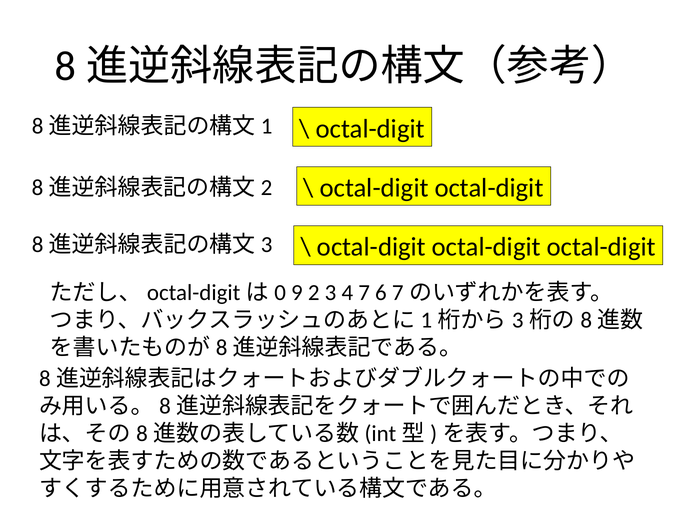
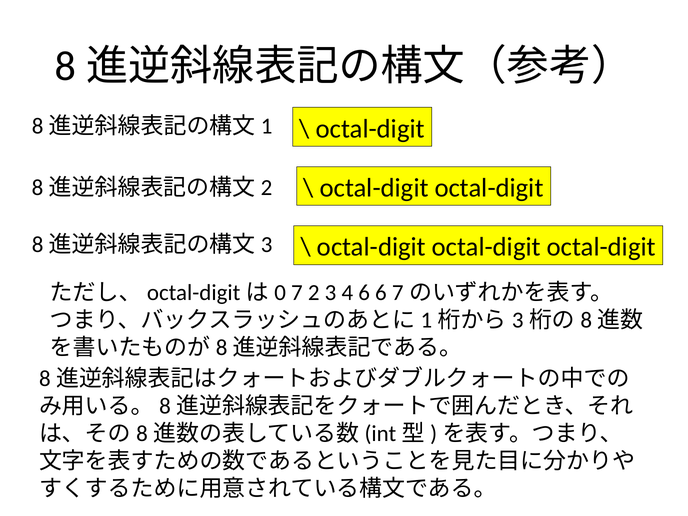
9: 9 -> 7
4 7: 7 -> 6
